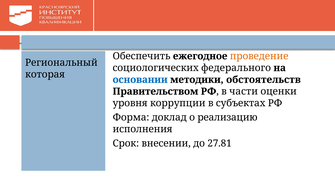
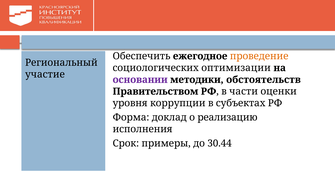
федерального: федерального -> оптимизации
которая: которая -> участие
основании colour: blue -> purple
внесении: внесении -> примеры
27.81: 27.81 -> 30.44
